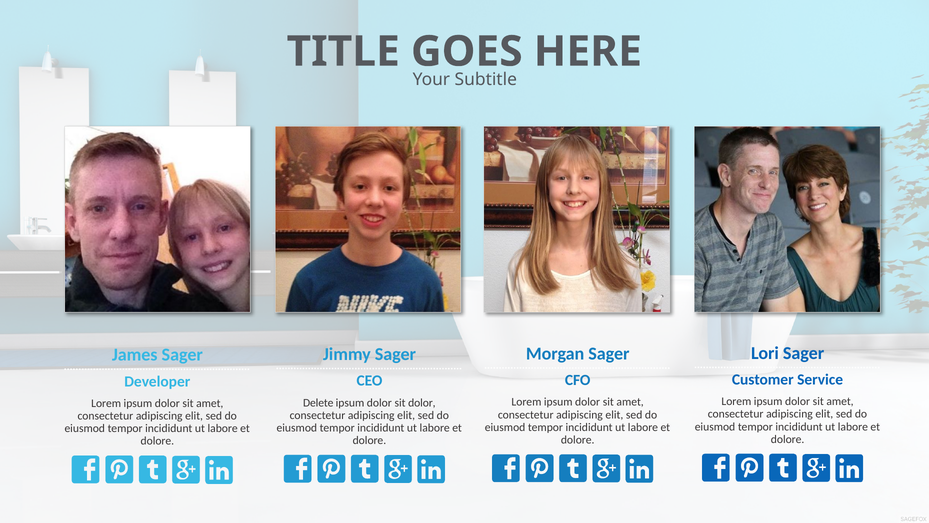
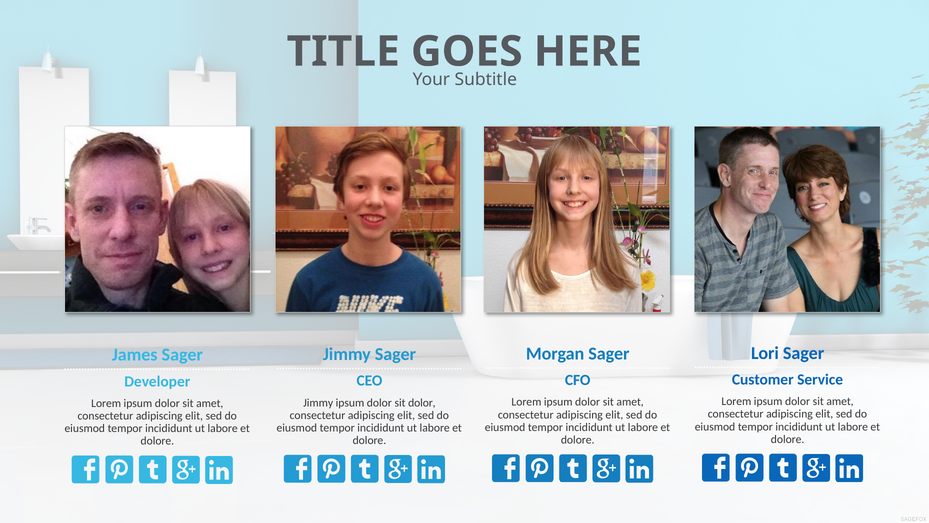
Delete at (318, 402): Delete -> Jimmy
